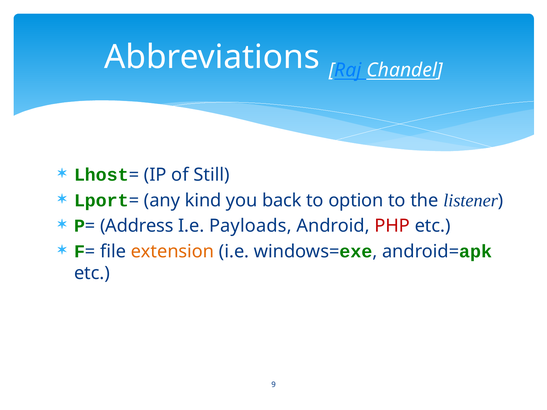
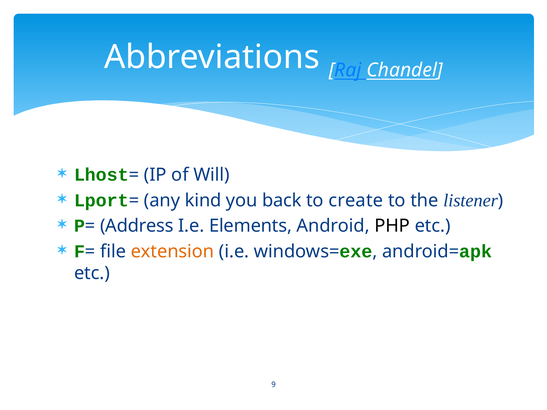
Still: Still -> Will
option: option -> create
Payloads: Payloads -> Elements
PHP colour: red -> black
